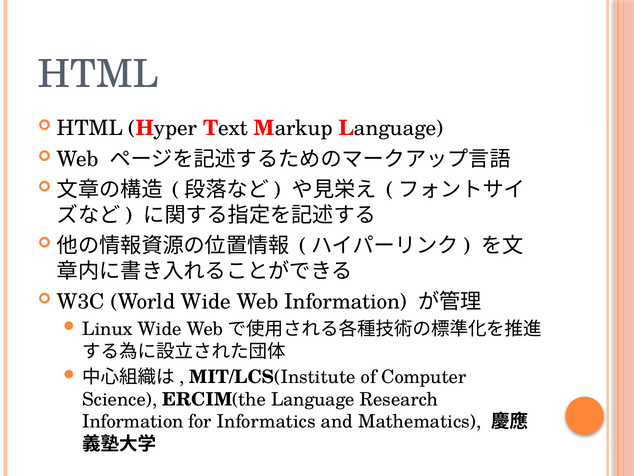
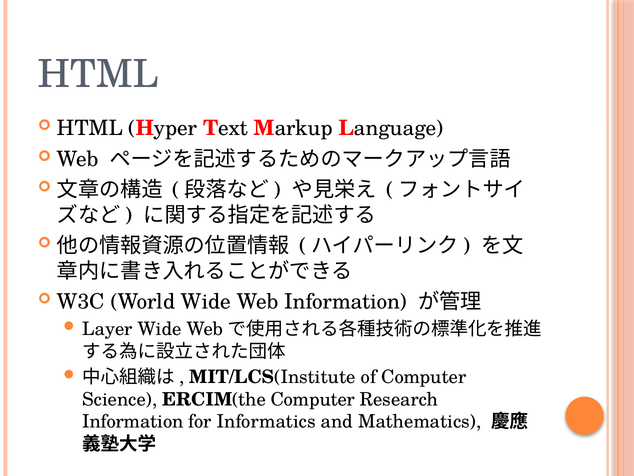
Linux: Linux -> Layer
ERCIM(the Language: Language -> Computer
